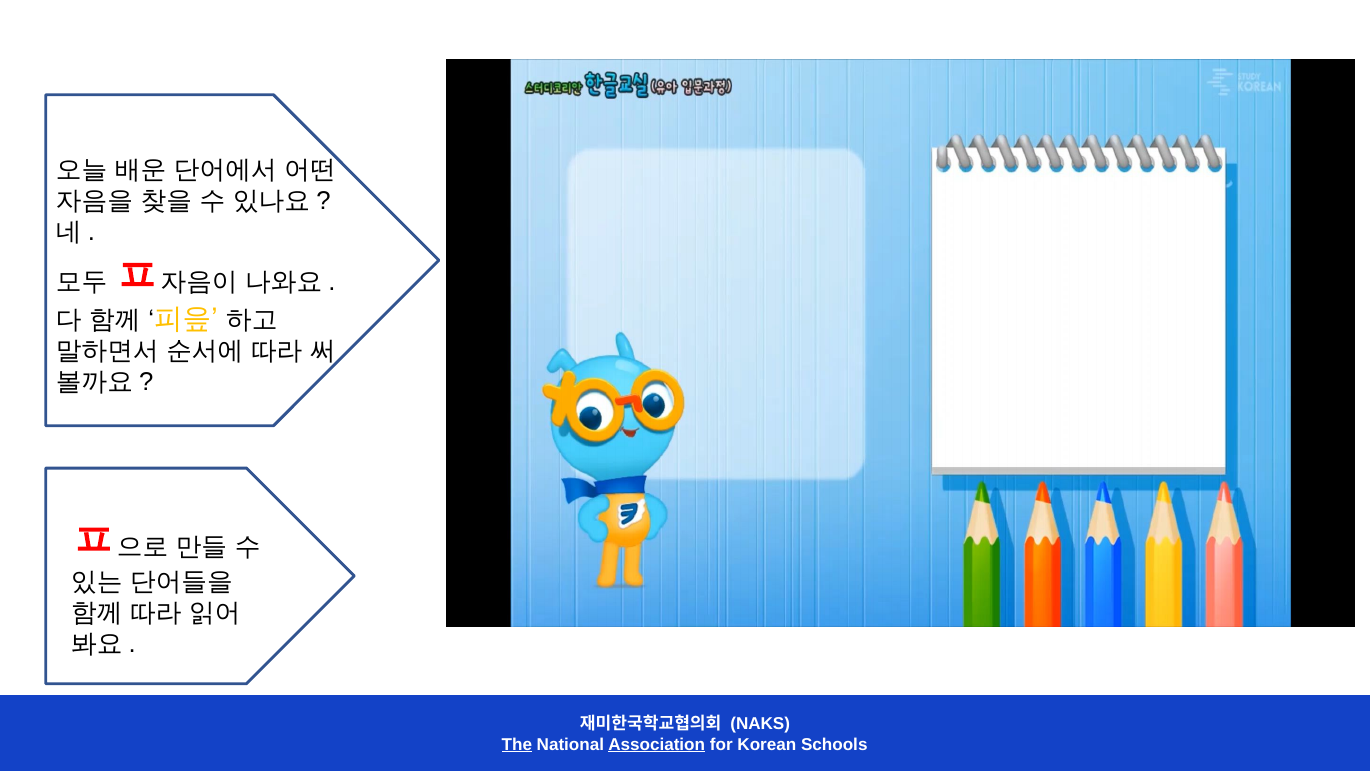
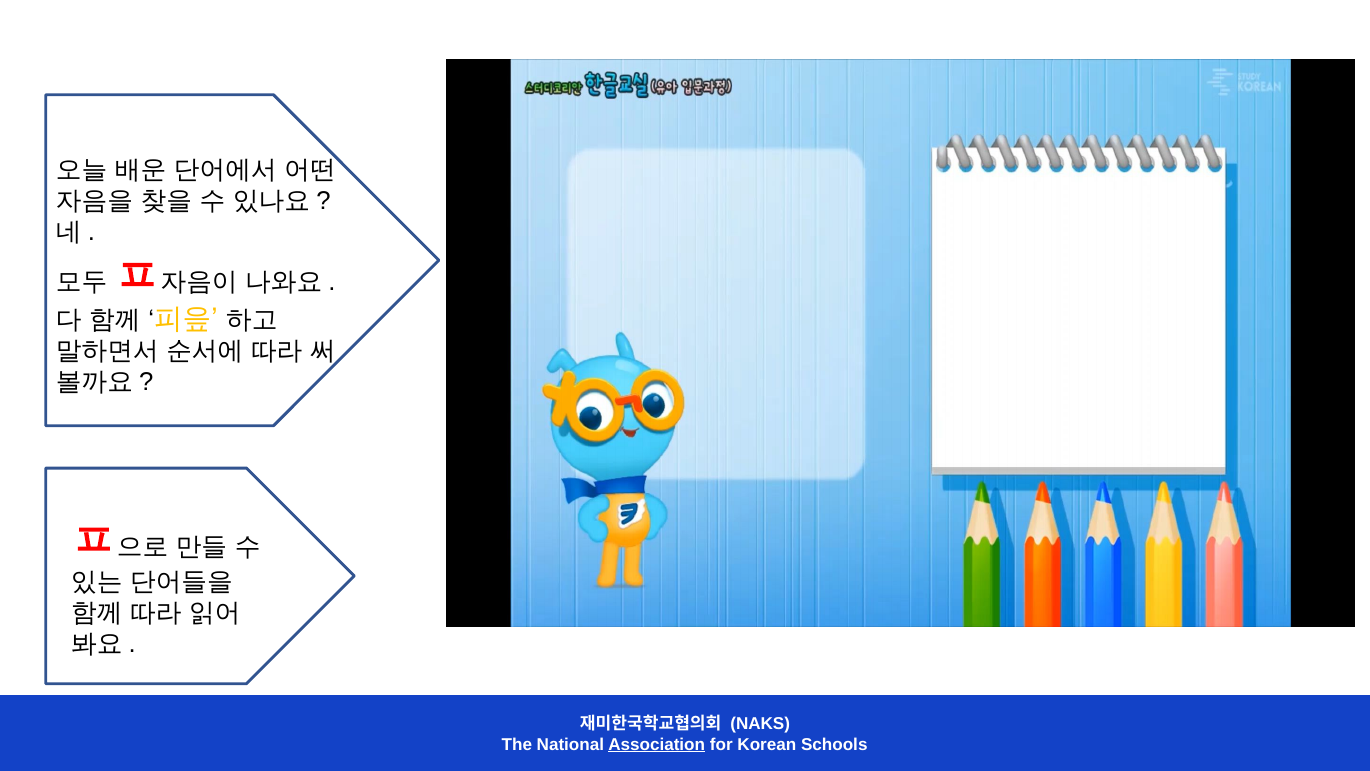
The underline: present -> none
